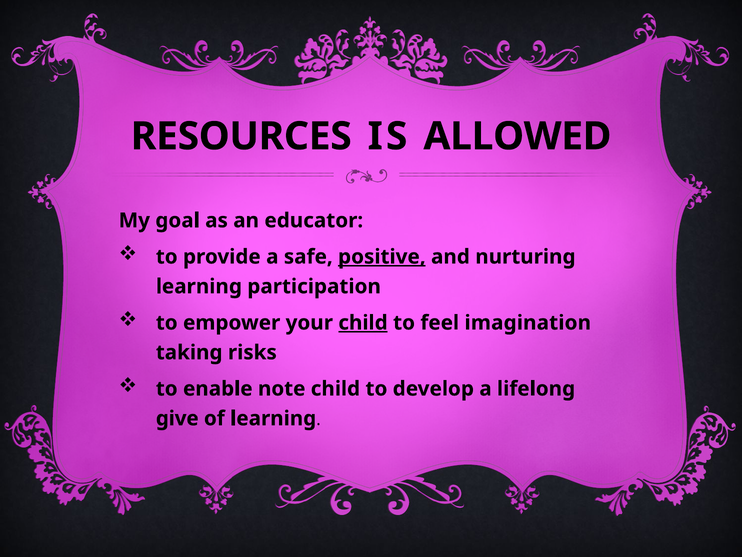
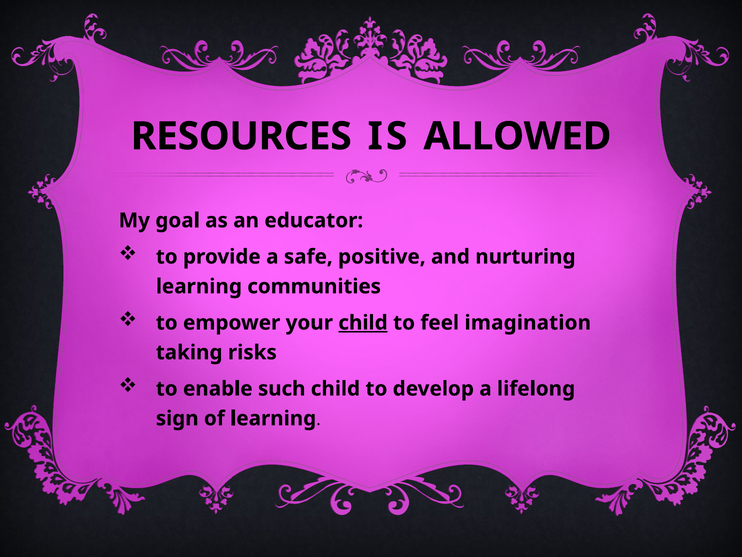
positive underline: present -> none
participation: participation -> communities
note: note -> such
give: give -> sign
